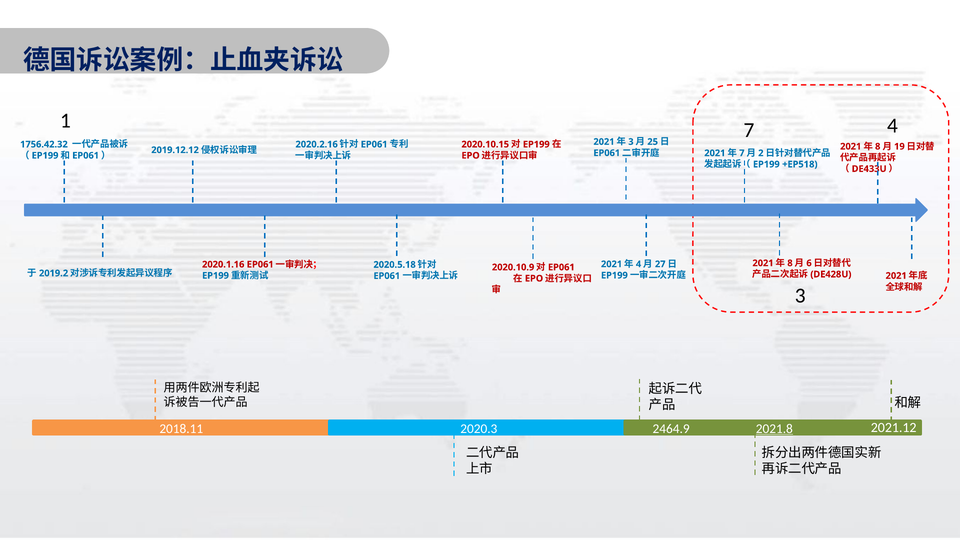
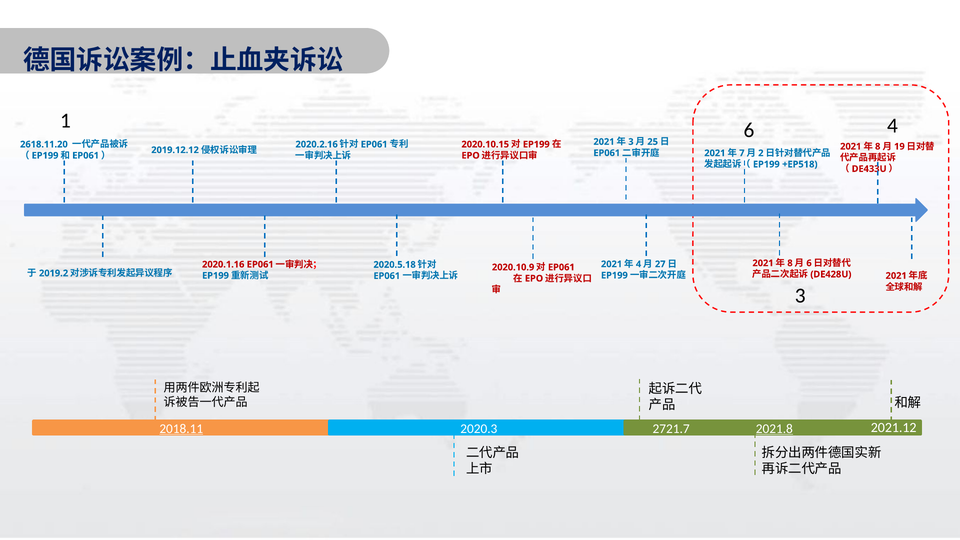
7: 7 -> 6
1756.42.32: 1756.42.32 -> 2618.11.20
2018.11 underline: none -> present
2464.9: 2464.9 -> 2721.7
